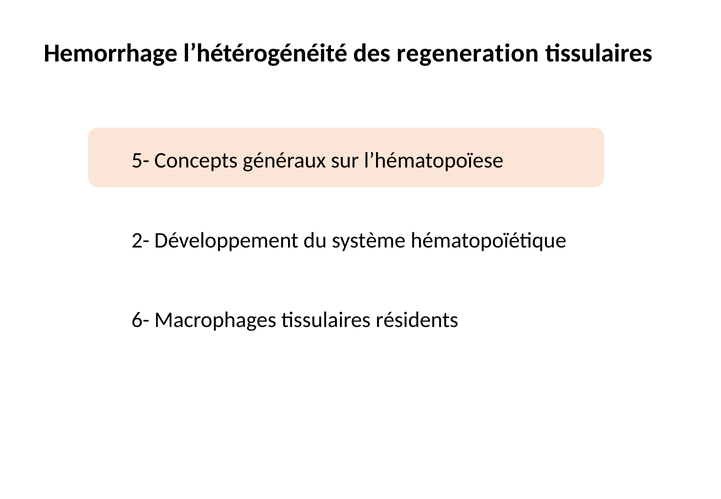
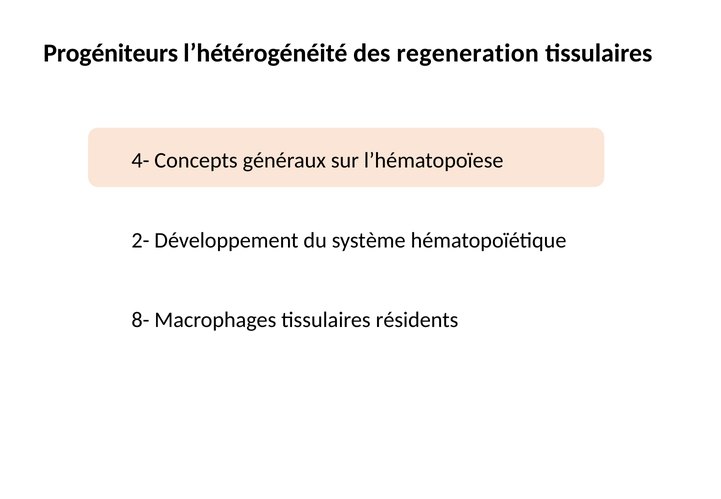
Hemorrhage: Hemorrhage -> Progéniteurs
5-: 5- -> 4-
6-: 6- -> 8-
